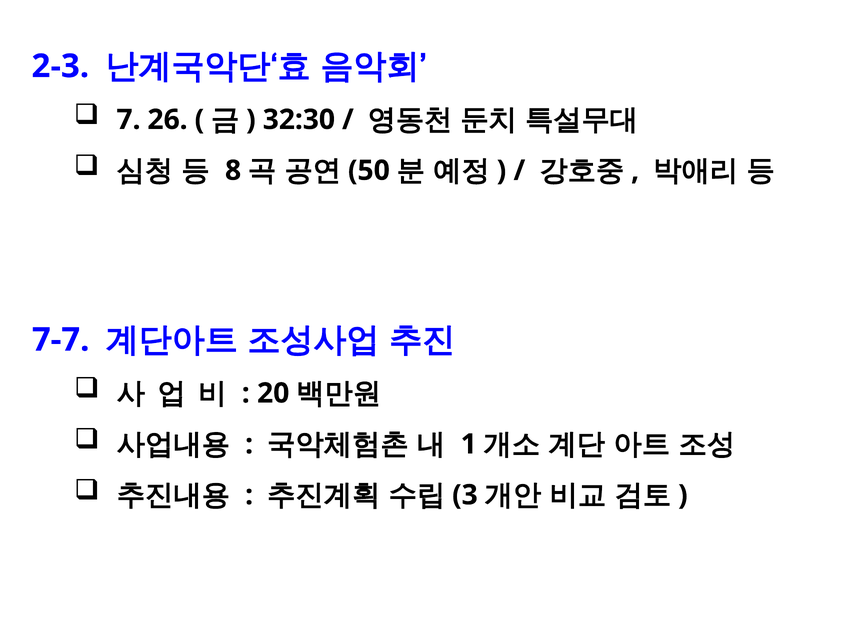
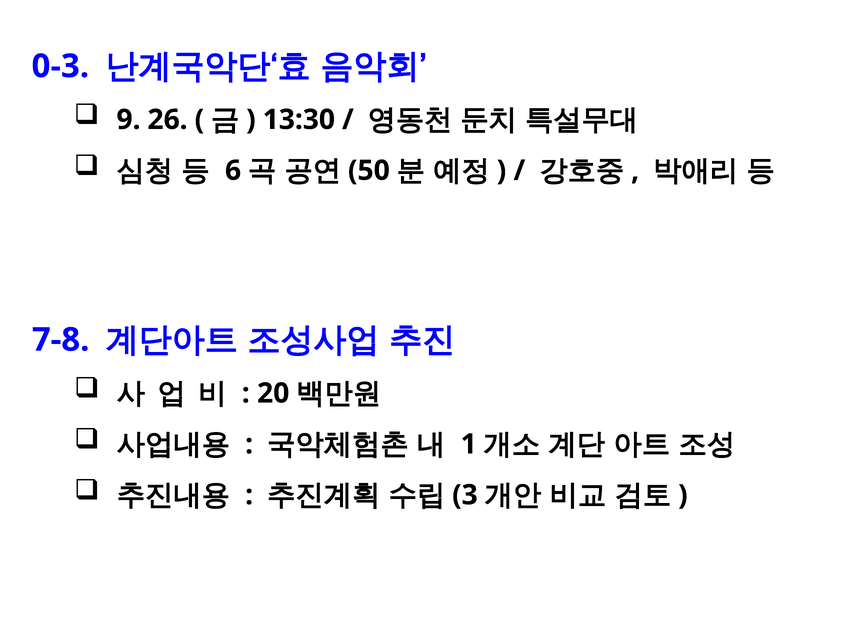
2-3: 2-3 -> 0-3
7: 7 -> 9
32:30: 32:30 -> 13:30
8: 8 -> 6
7-7: 7-7 -> 7-8
